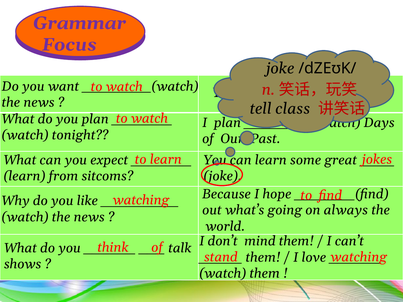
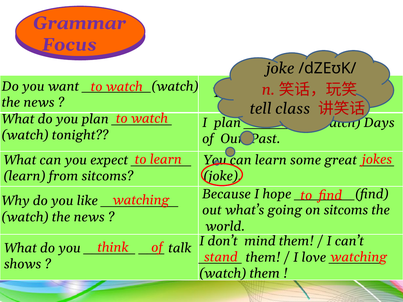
on always: always -> sitcoms
